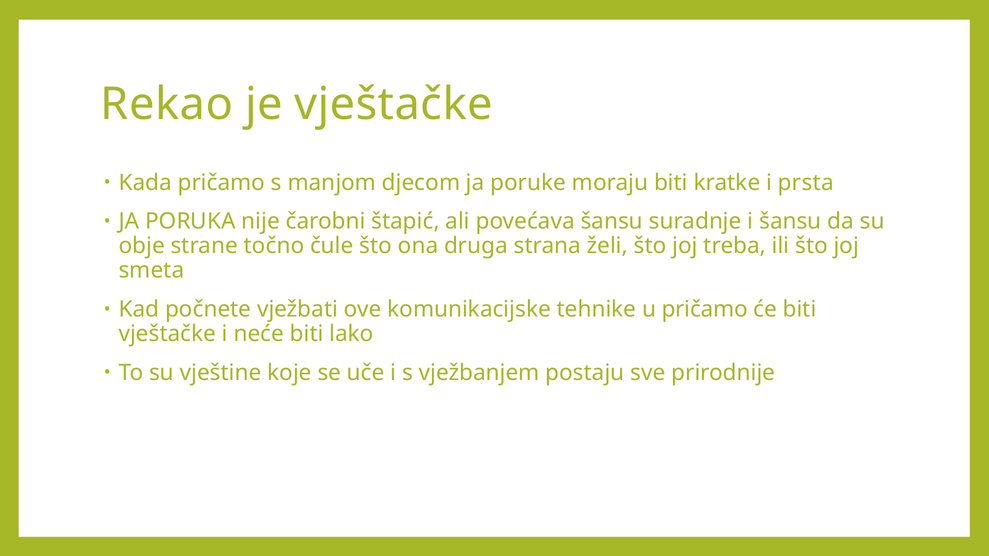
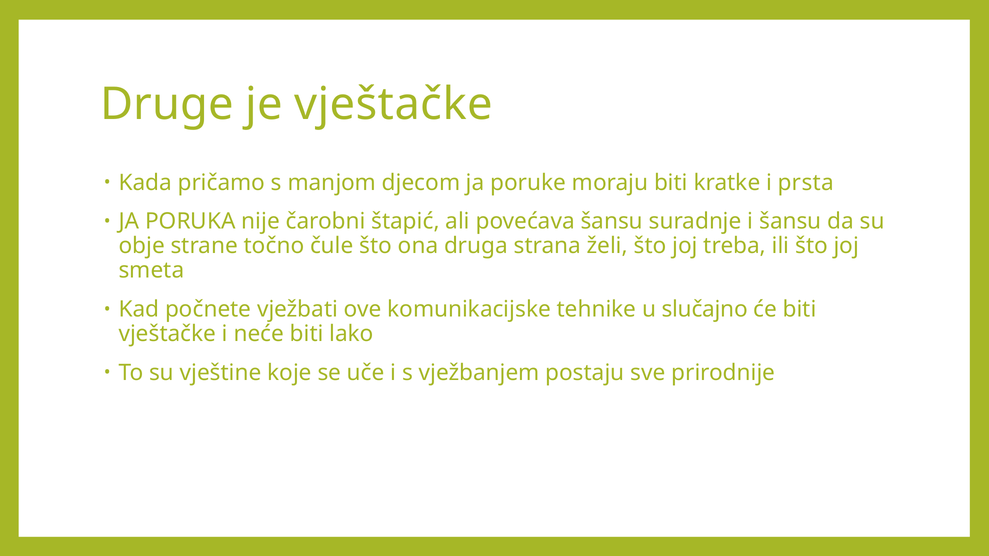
Rekao: Rekao -> Druge
u pričamo: pričamo -> slučajno
